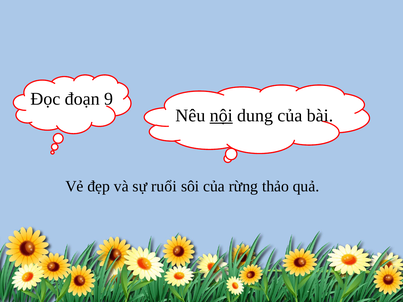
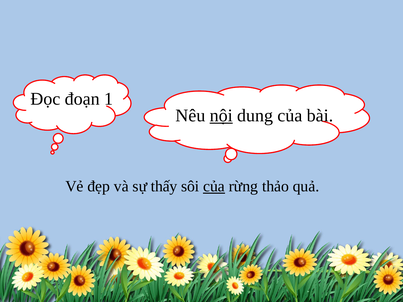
9: 9 -> 1
ruổi: ruổi -> thấy
của at (214, 187) underline: none -> present
